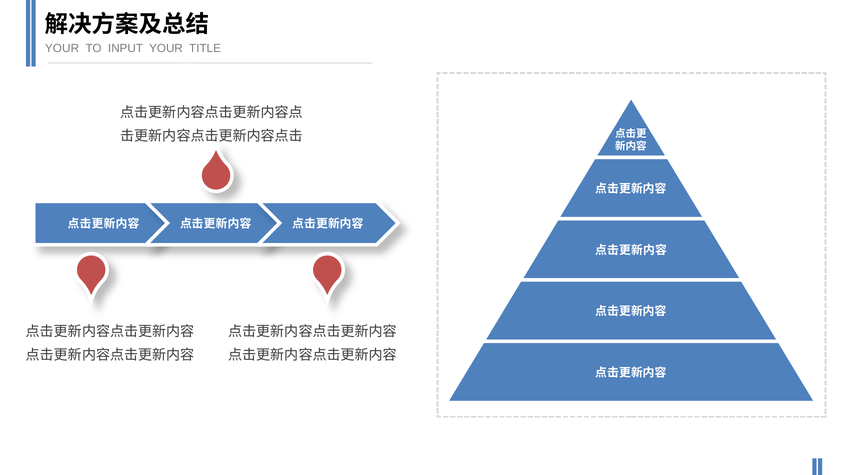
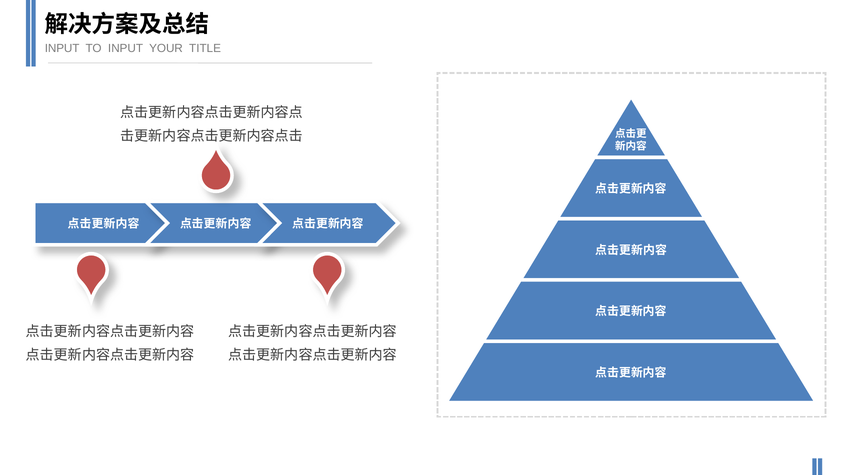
YOUR at (62, 48): YOUR -> INPUT
